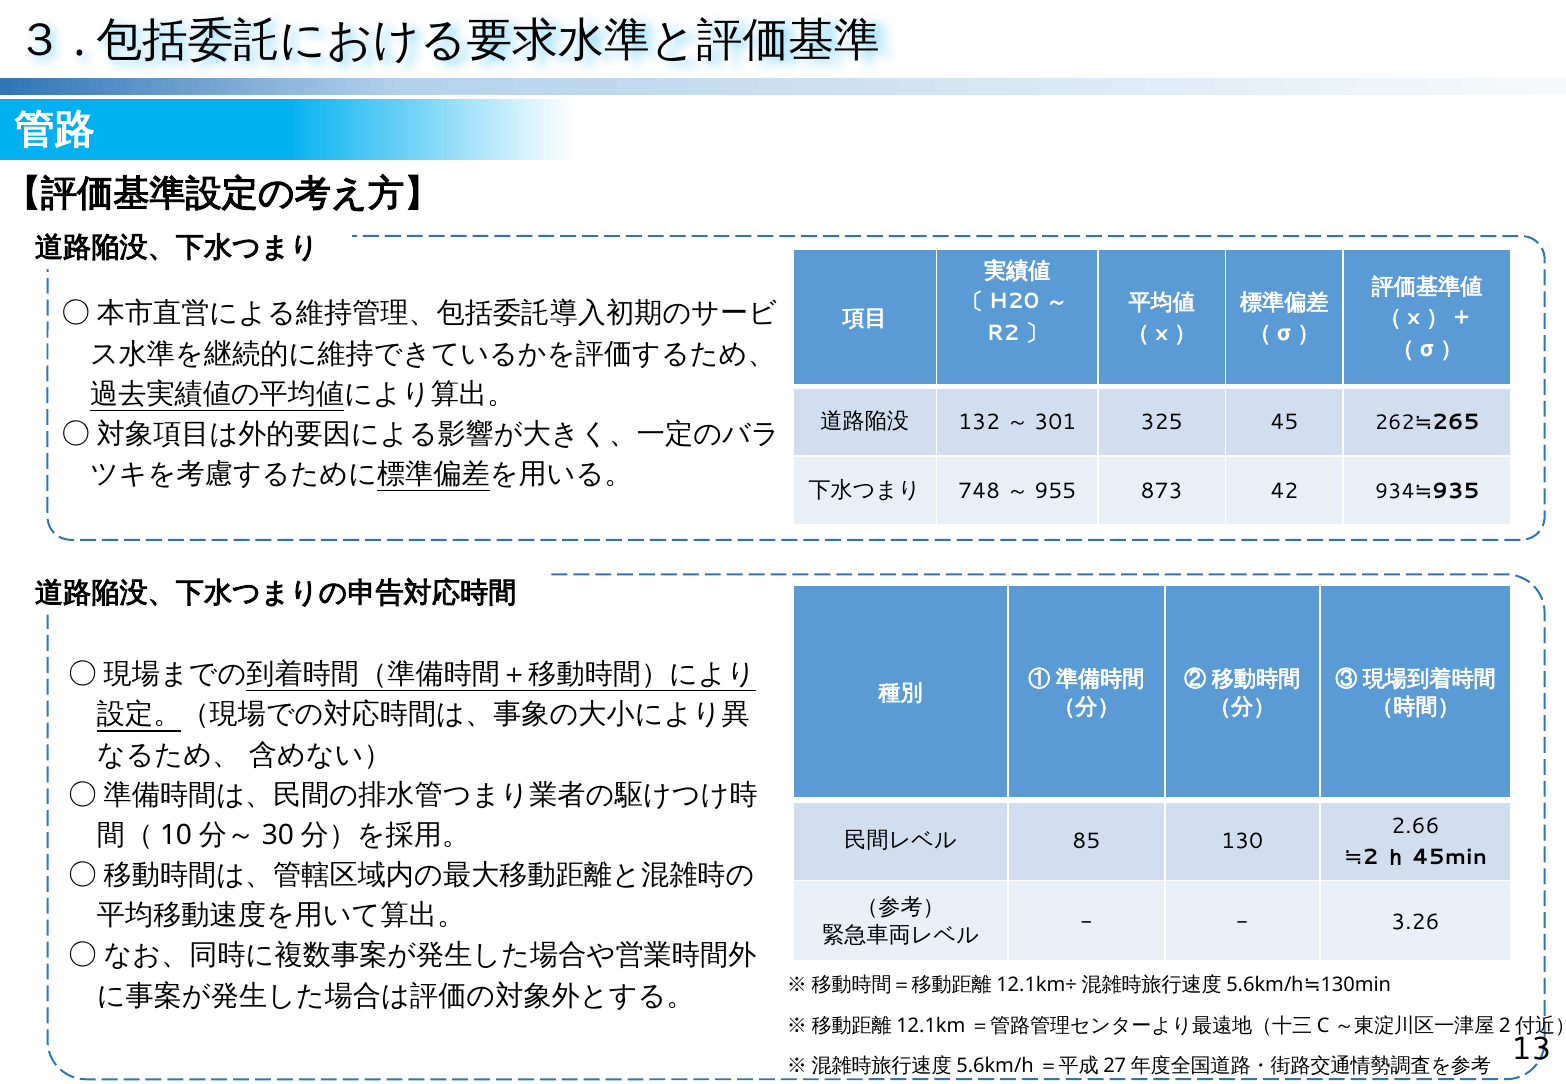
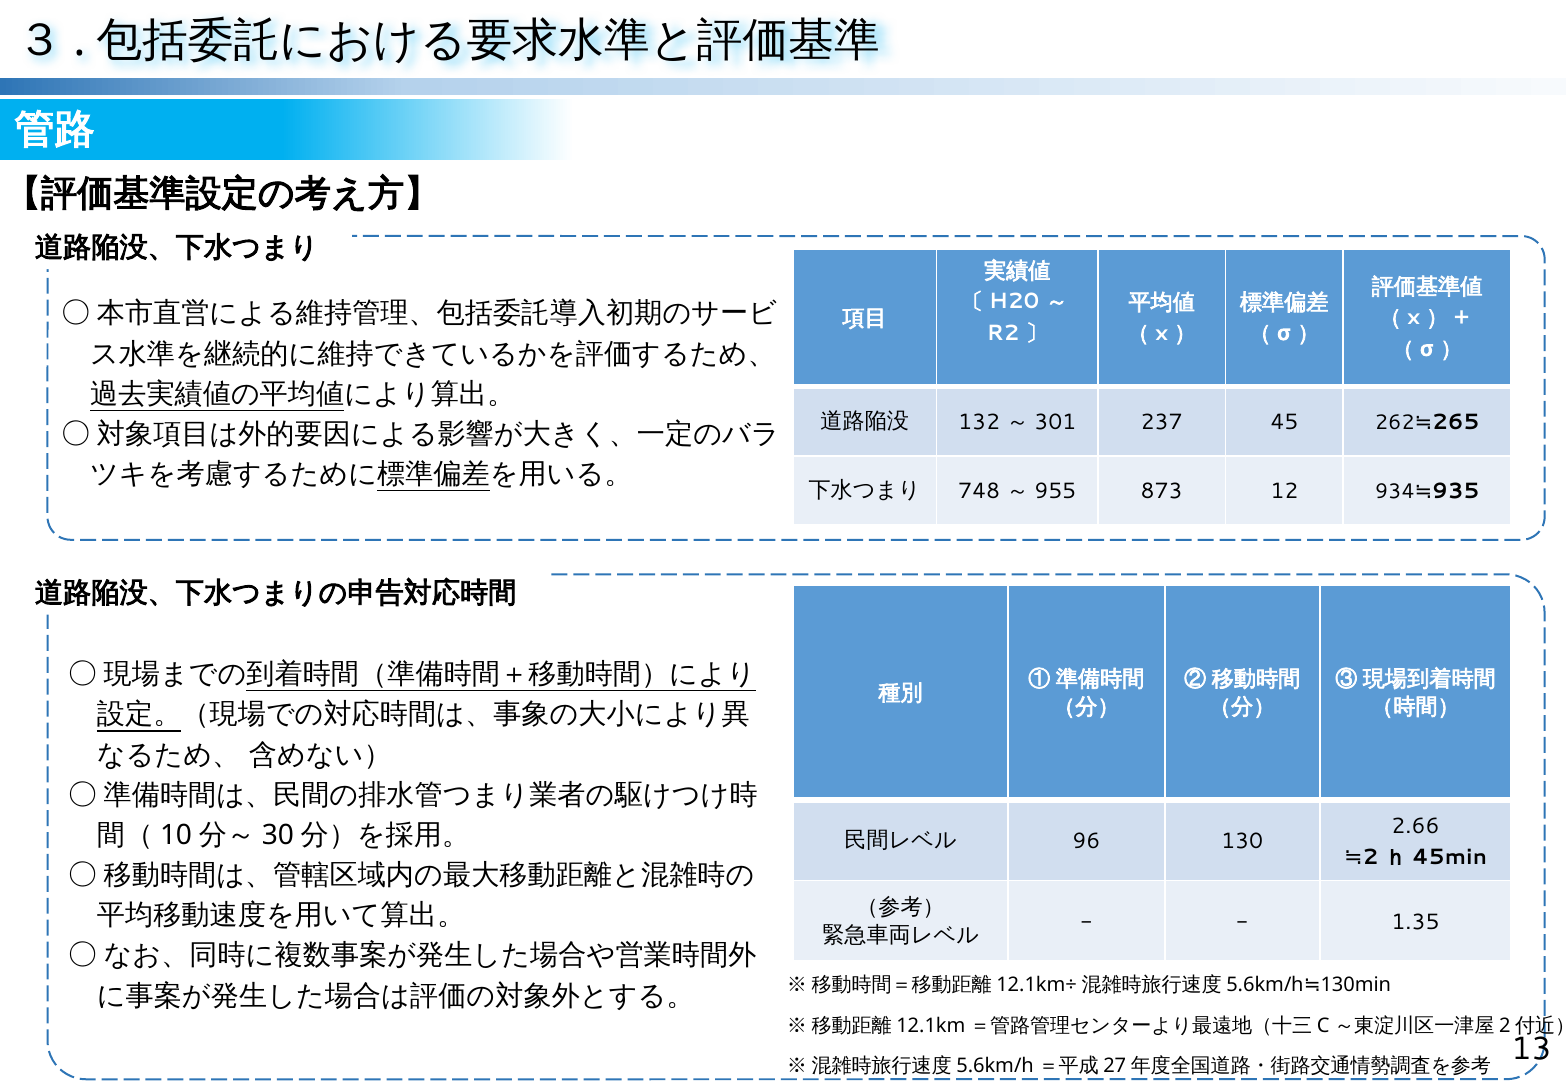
325: 325 -> 237
42: 42 -> 12
85: 85 -> 96
3.26: 3.26 -> 1.35
